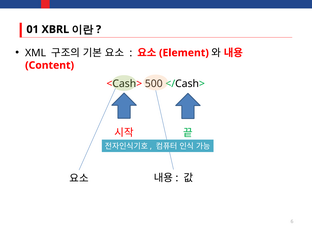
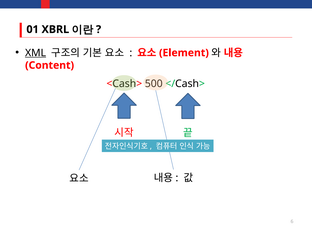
XML underline: none -> present
